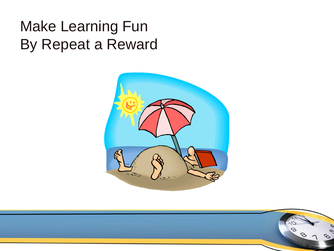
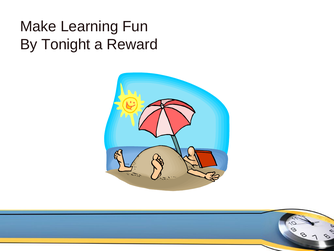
Repeat: Repeat -> Tonight
